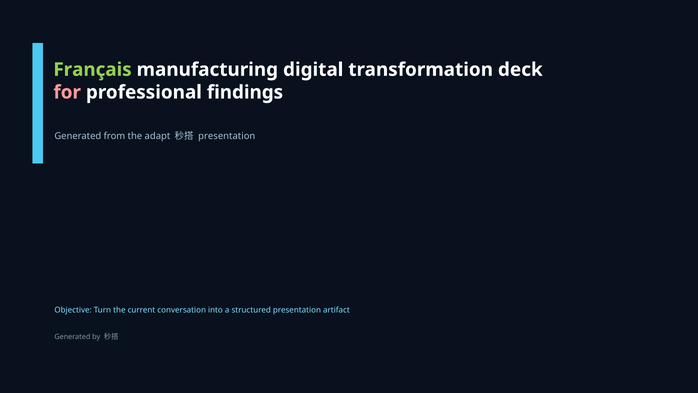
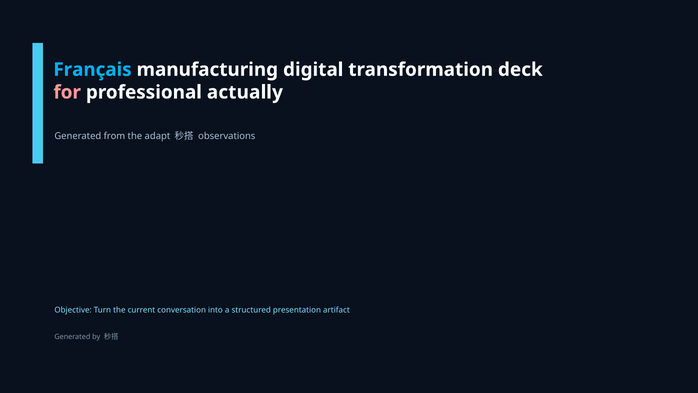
Français colour: light green -> light blue
findings: findings -> actually
presentation at (227, 136): presentation -> observations
